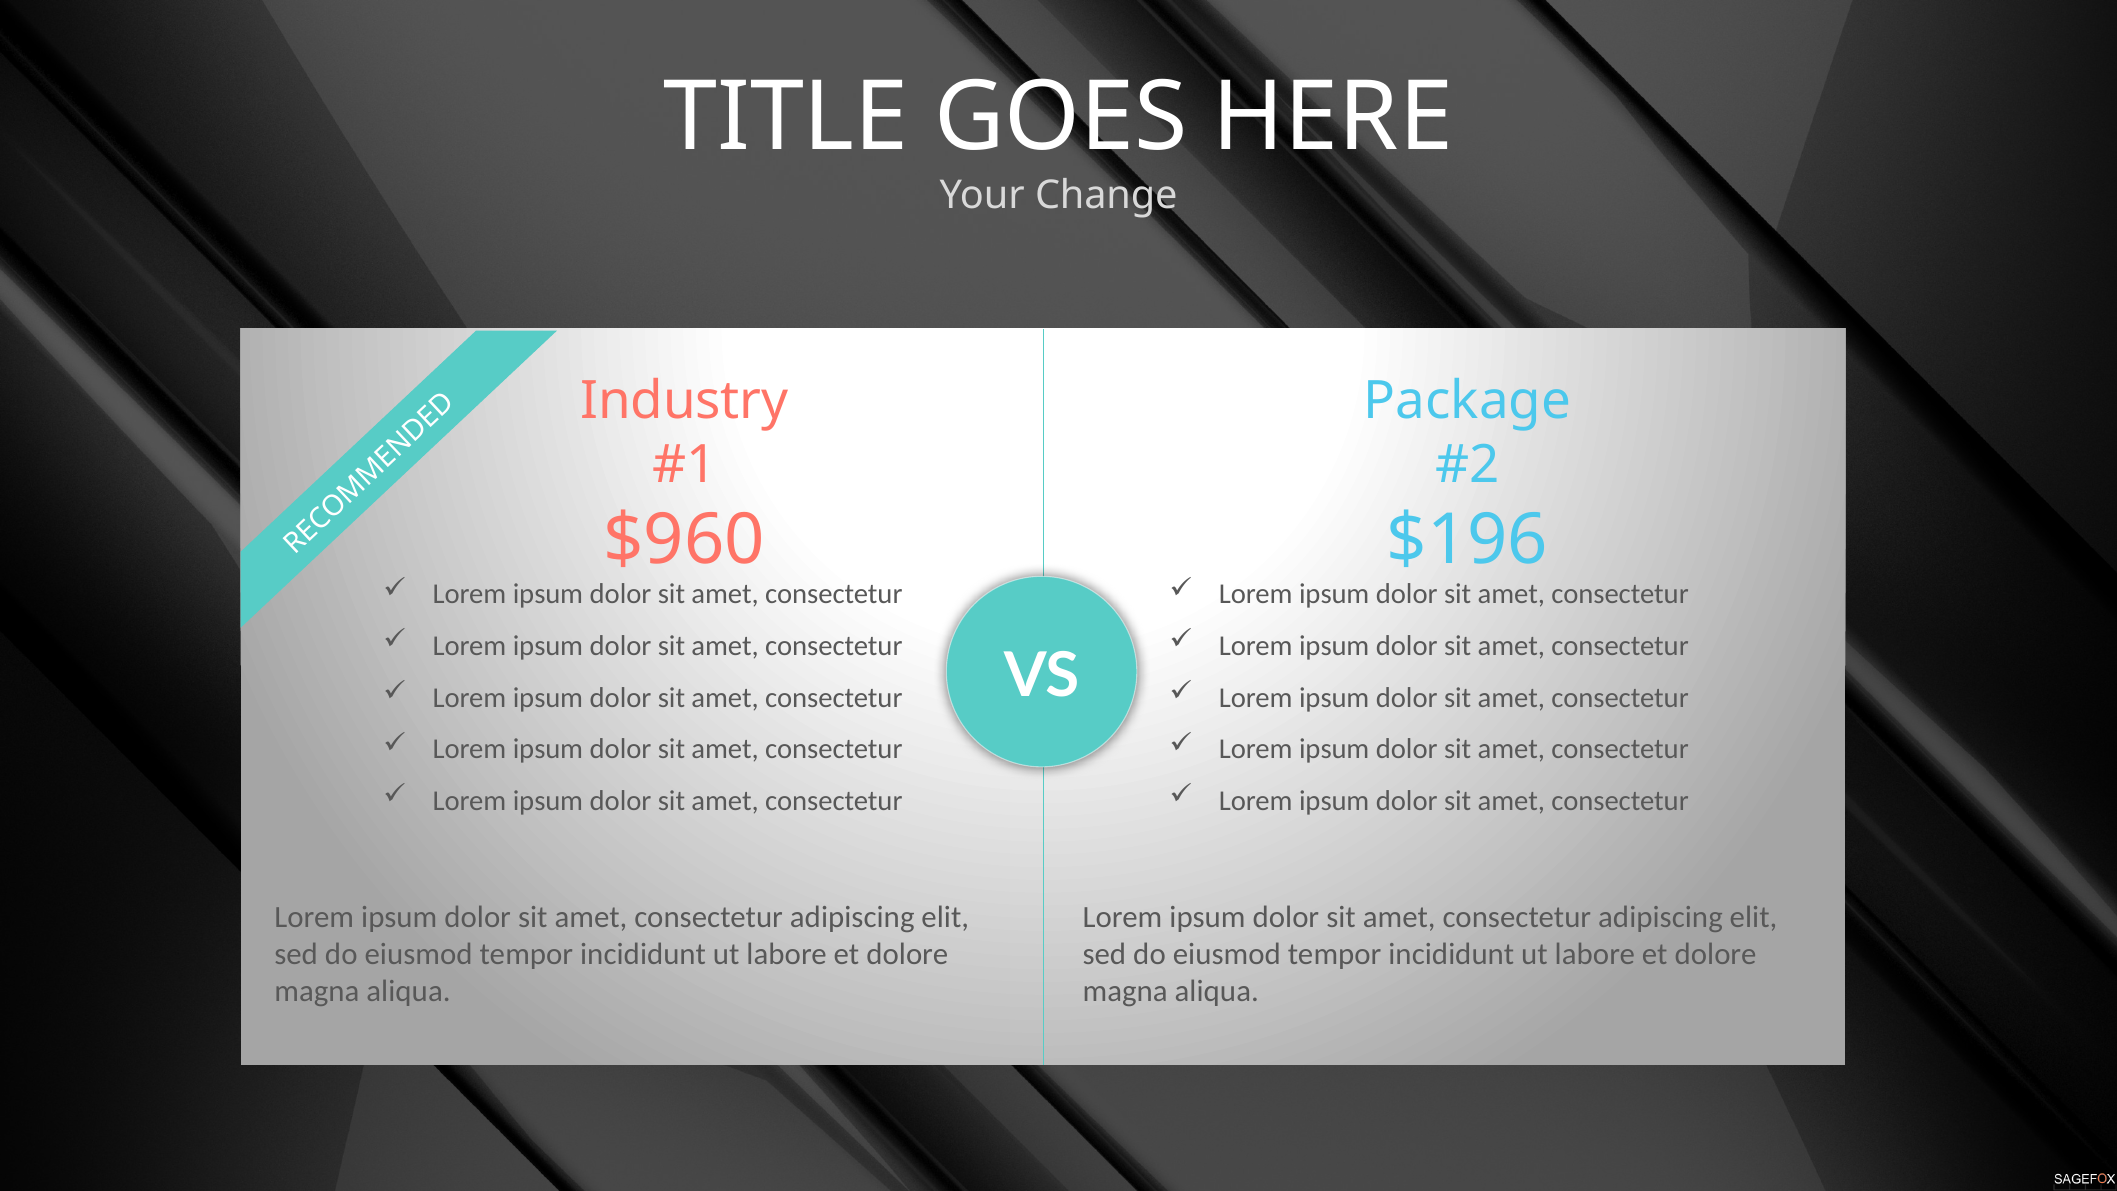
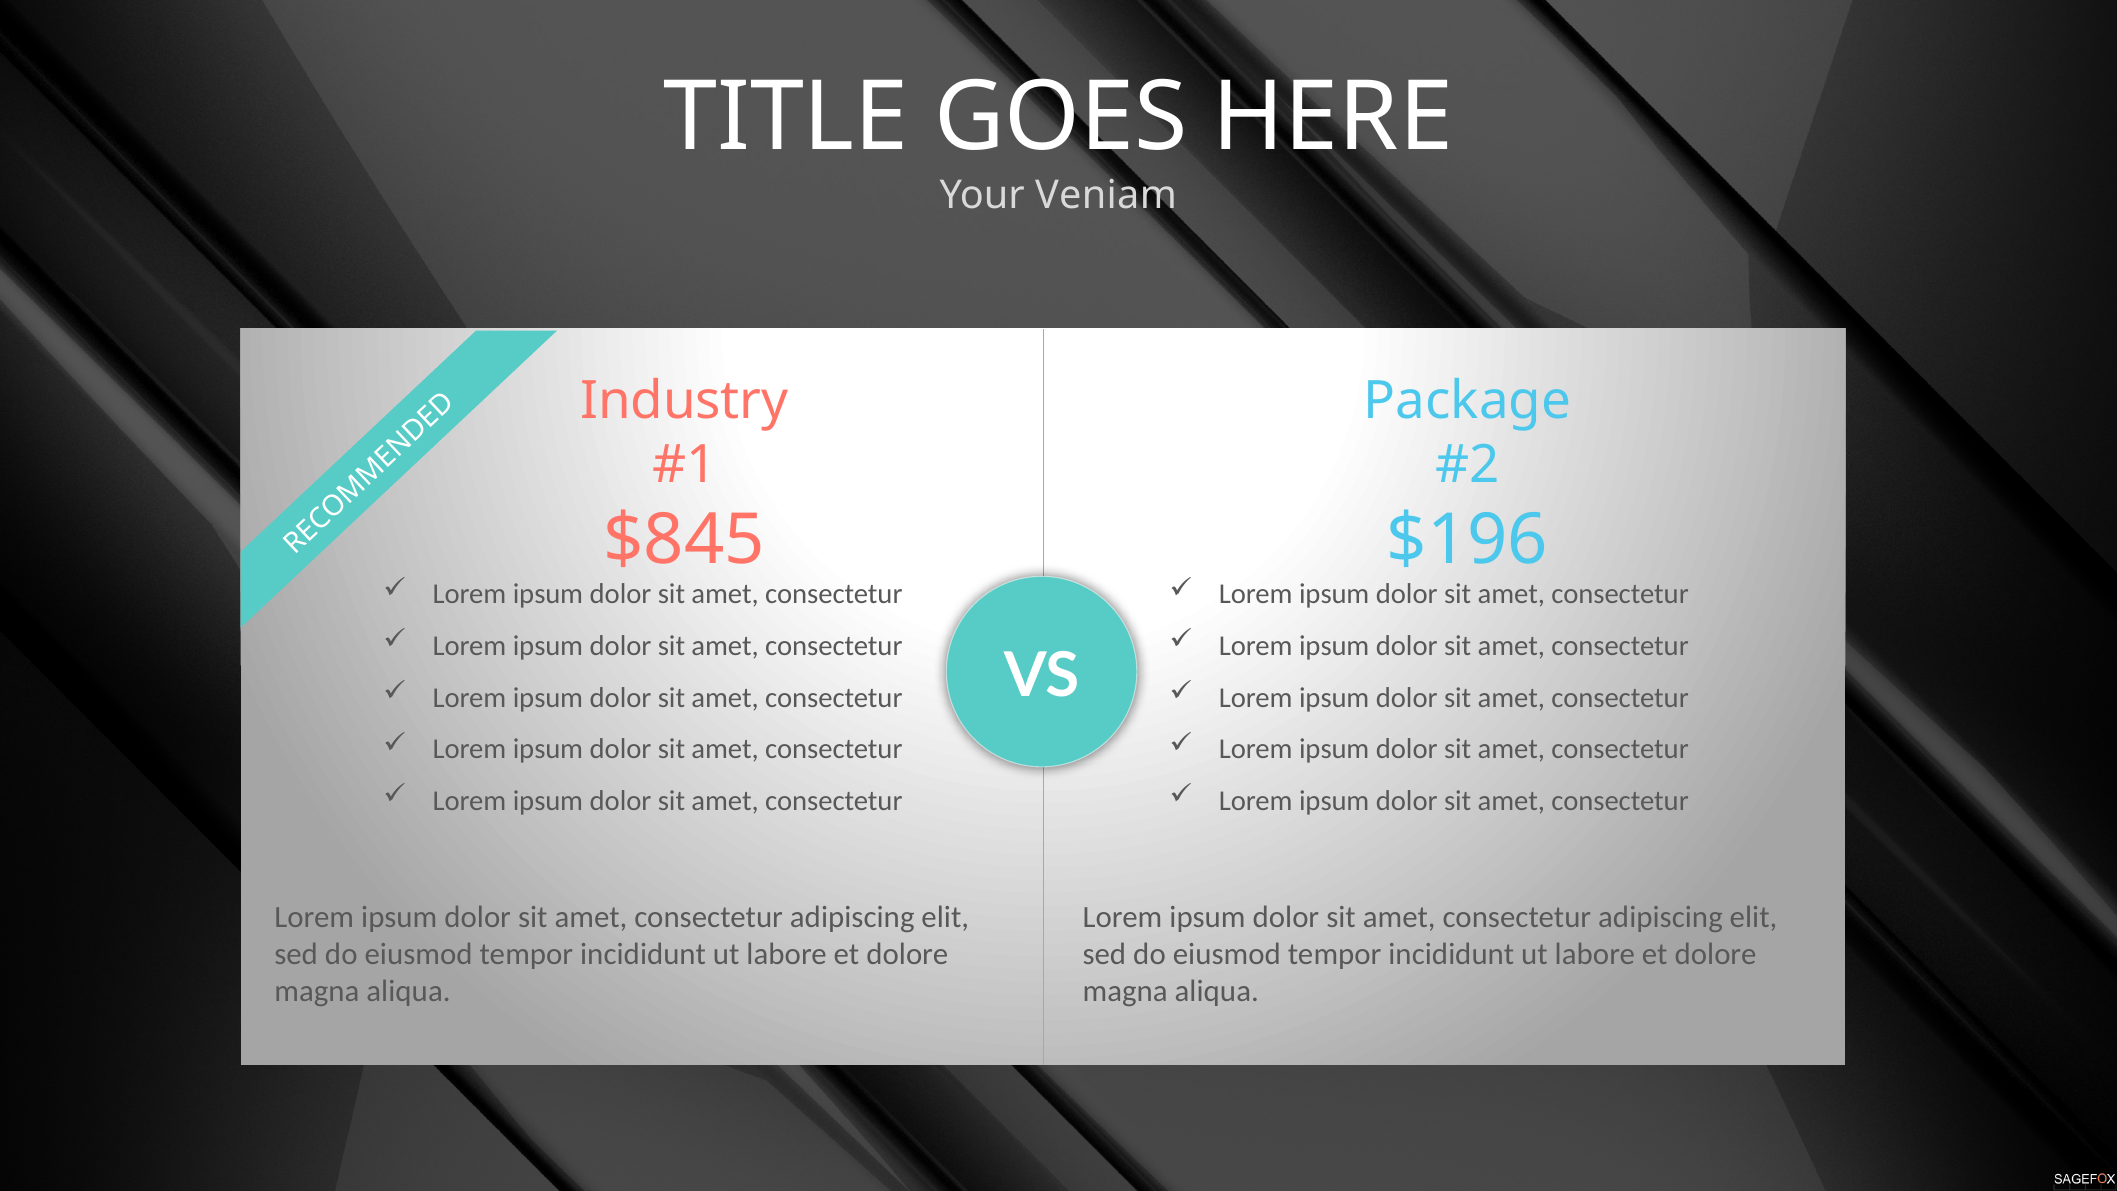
Change: Change -> Veniam
$960: $960 -> $845
